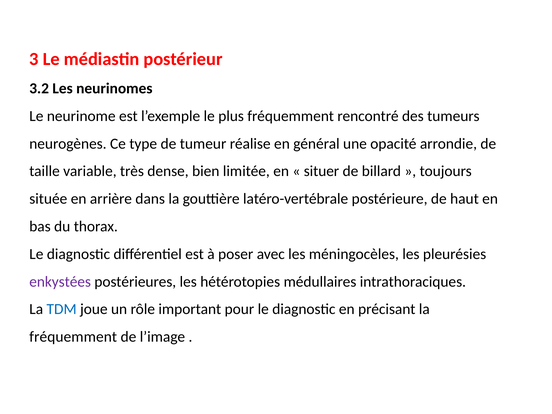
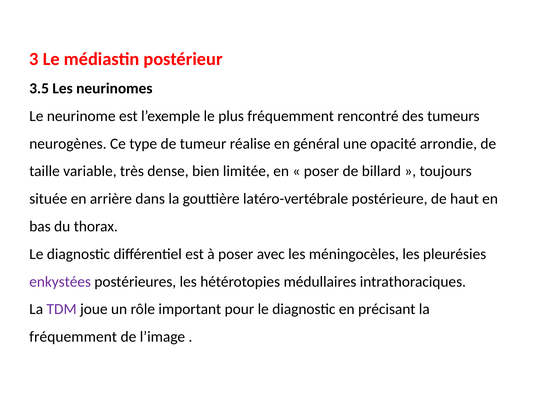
3.2: 3.2 -> 3.5
situer at (321, 171): situer -> poser
TDM colour: blue -> purple
